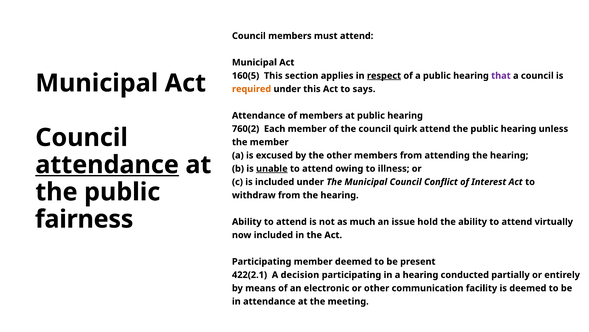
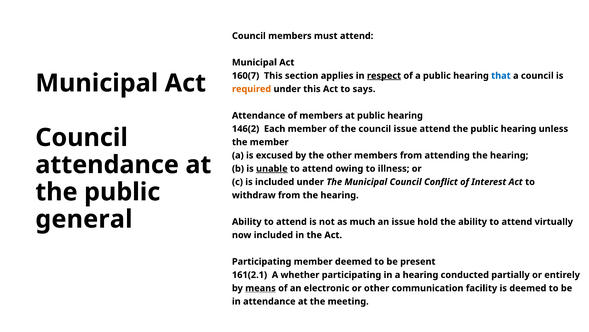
160(5: 160(5 -> 160(7
that colour: purple -> blue
760(2: 760(2 -> 146(2
council quirk: quirk -> issue
attendance at (107, 165) underline: present -> none
fairness: fairness -> general
422(2.1: 422(2.1 -> 161(2.1
decision: decision -> whether
means underline: none -> present
